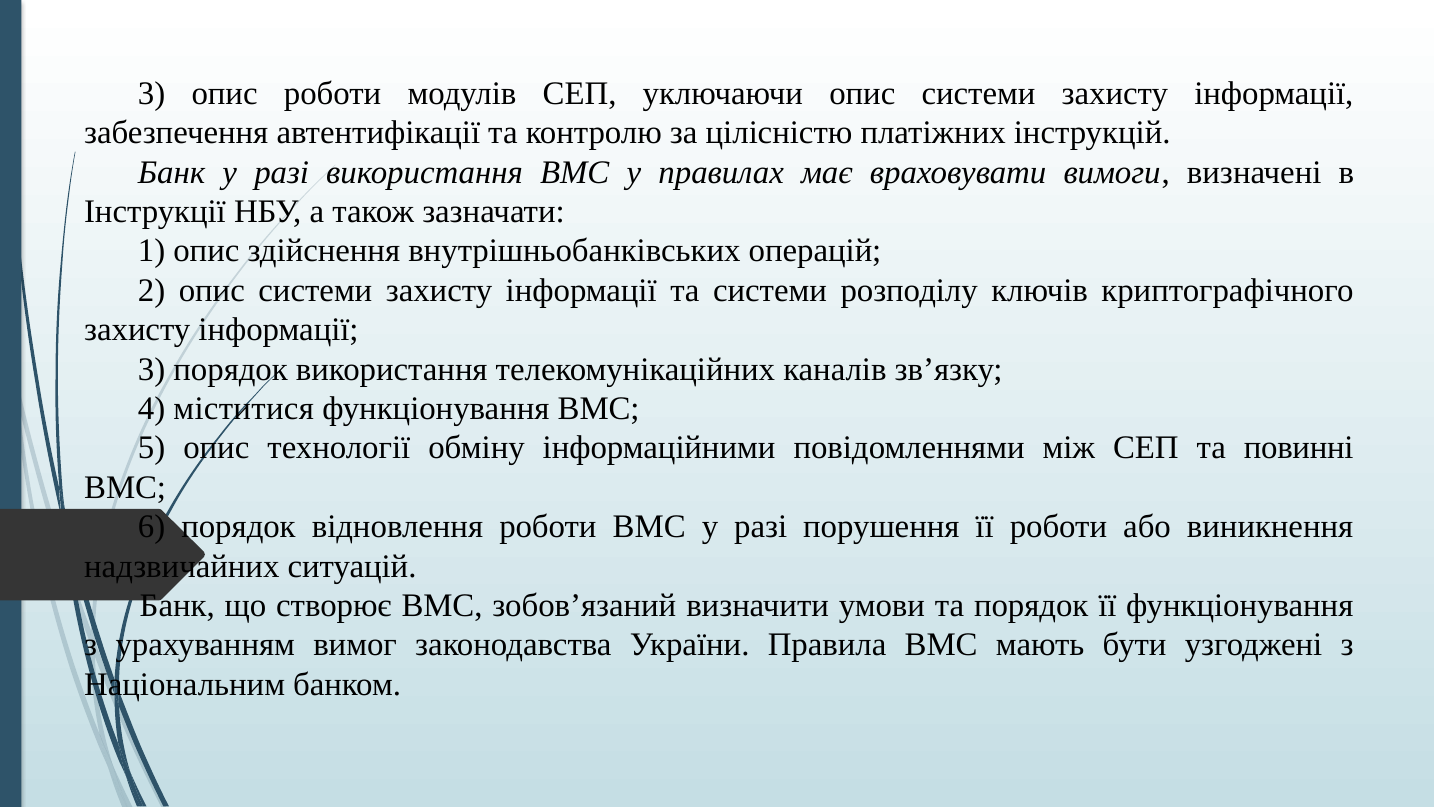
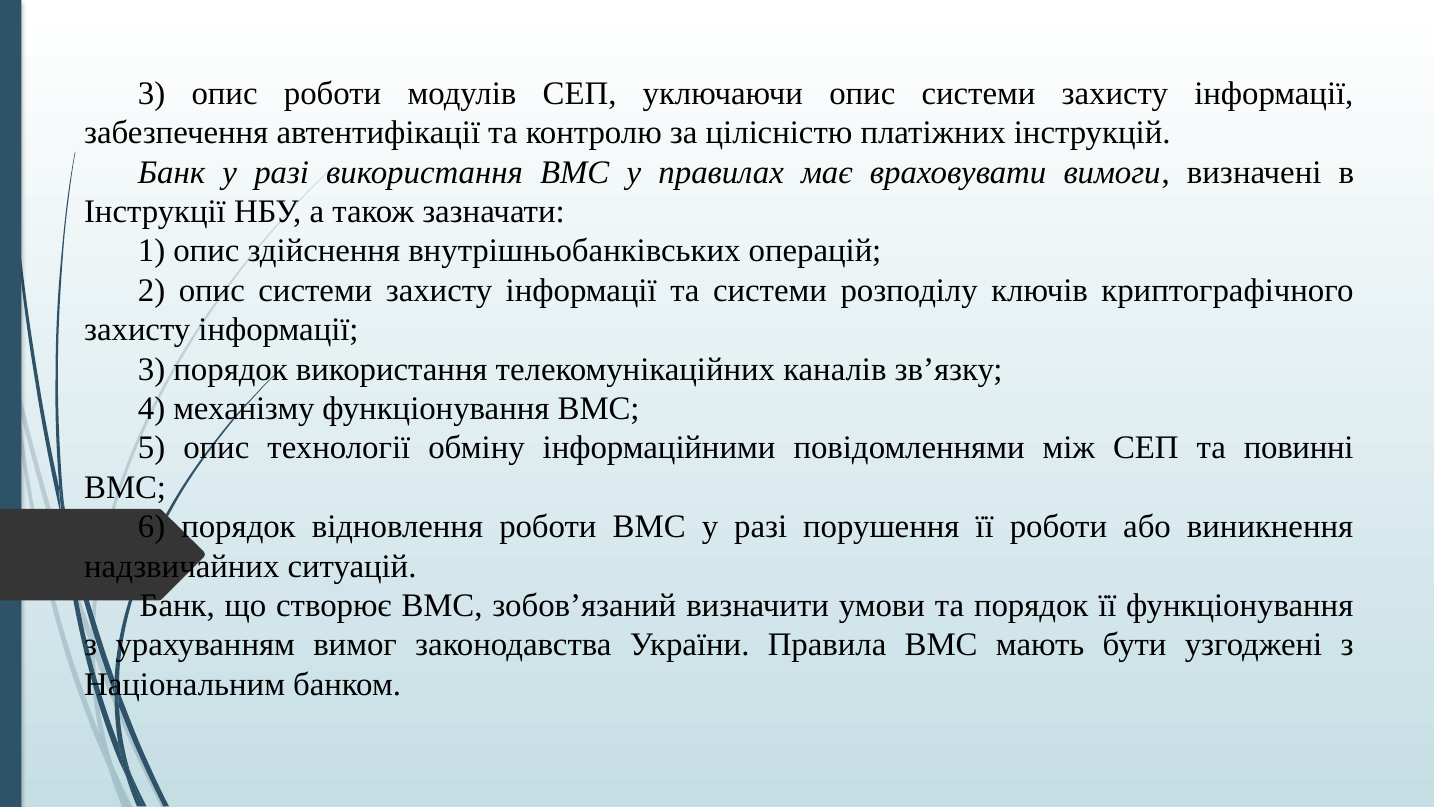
міститися: міститися -> механізму
